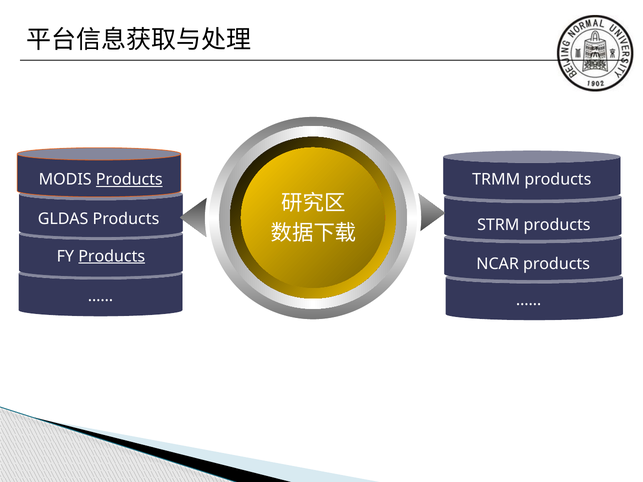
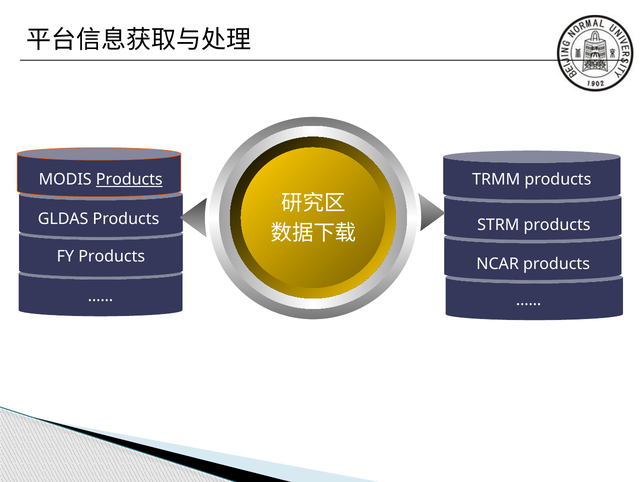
Products at (112, 256) underline: present -> none
